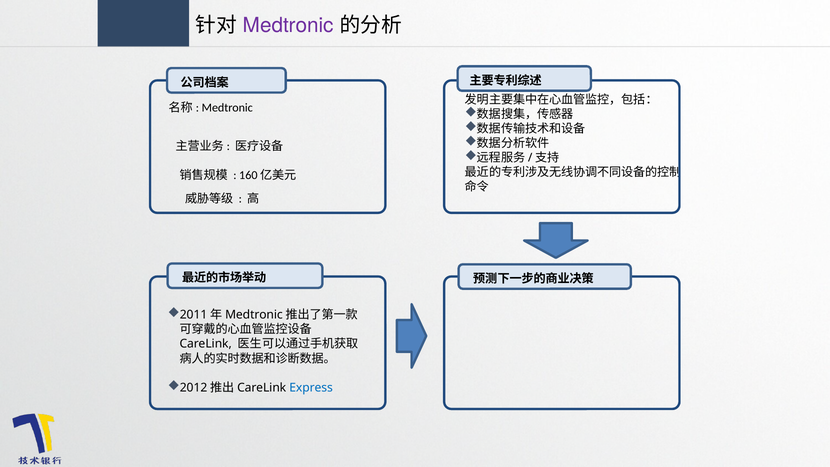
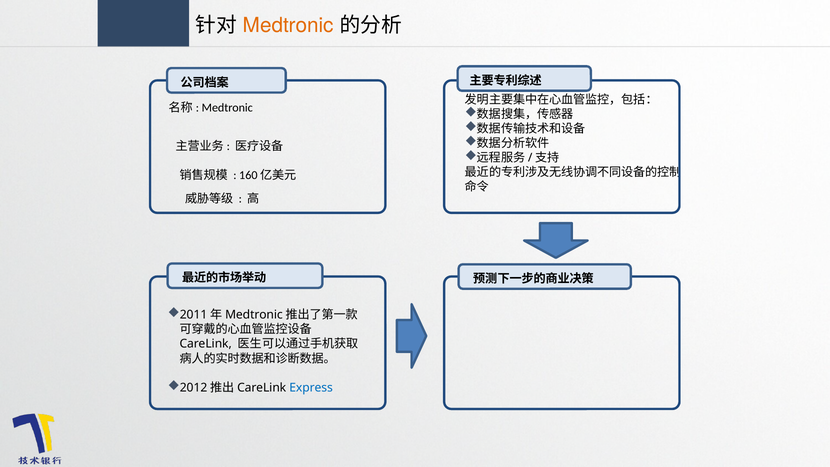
Medtronic at (288, 26) colour: purple -> orange
